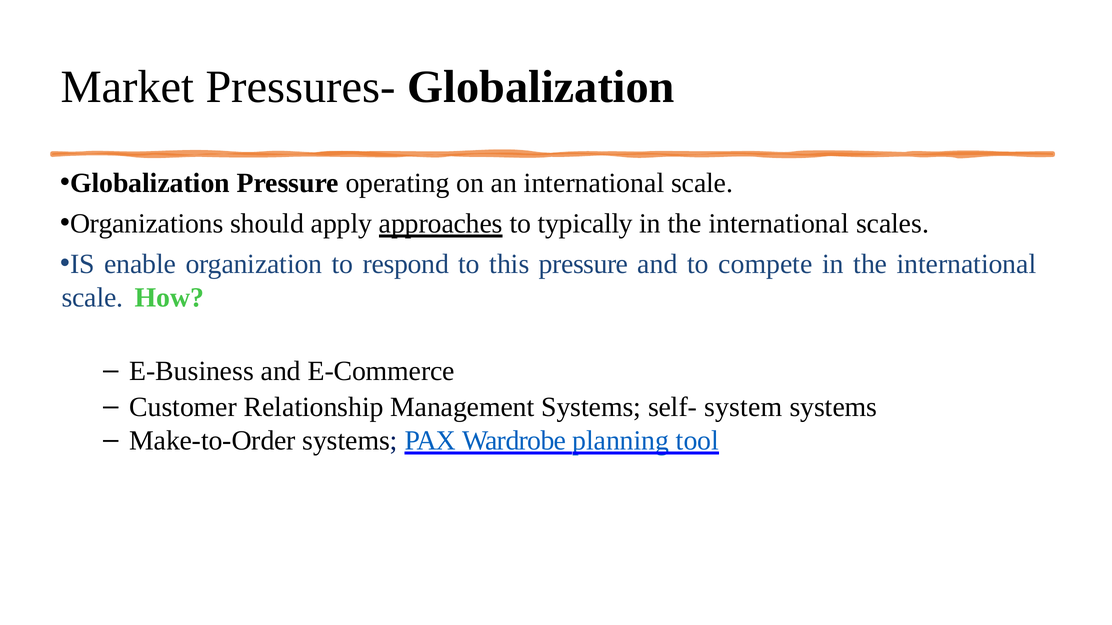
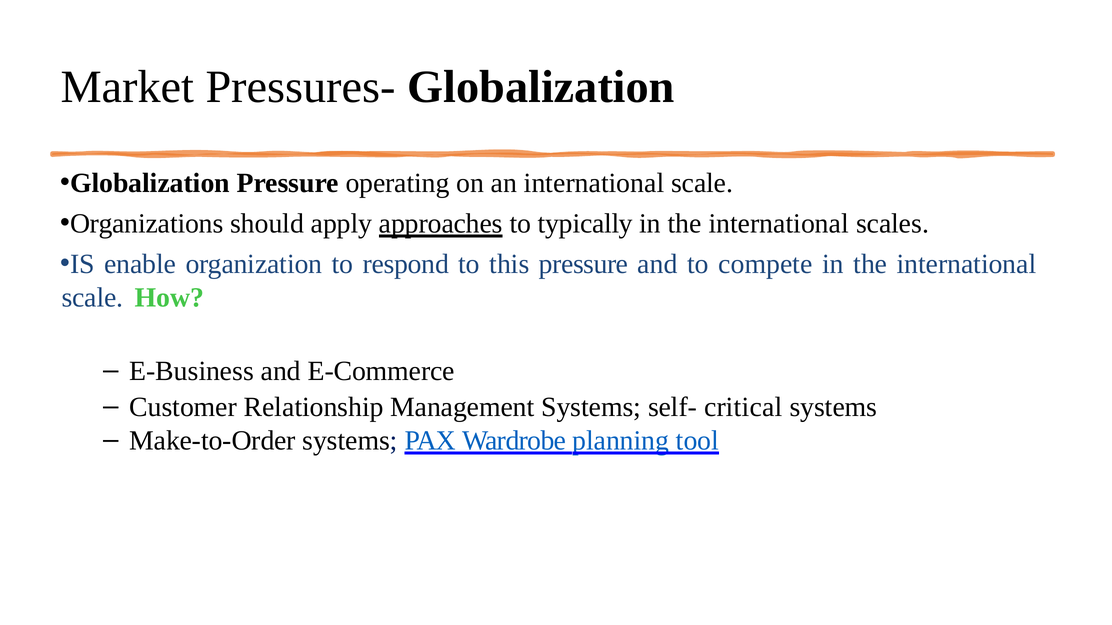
system: system -> critical
